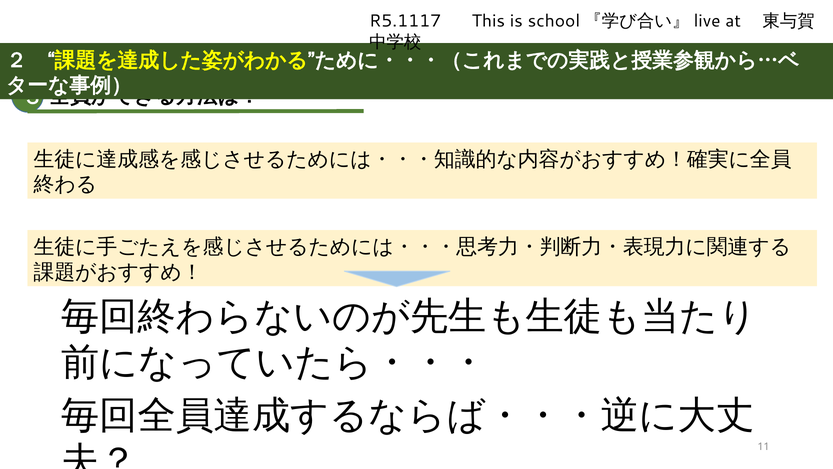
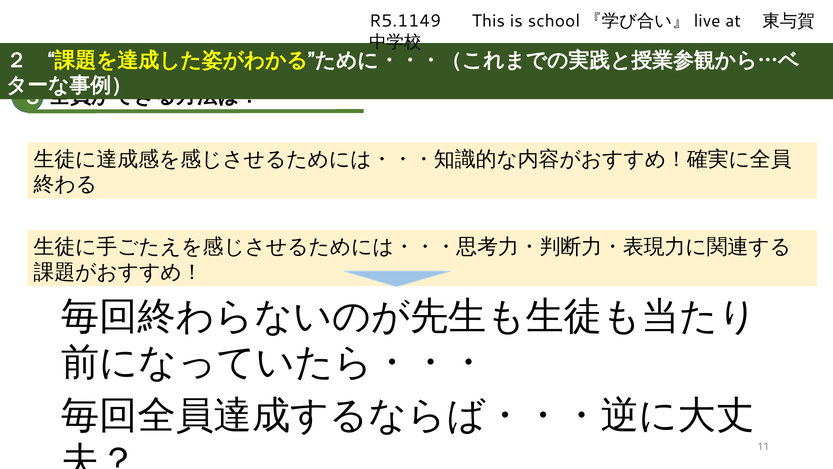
R5.1117: R5.1117 -> R5.1149
